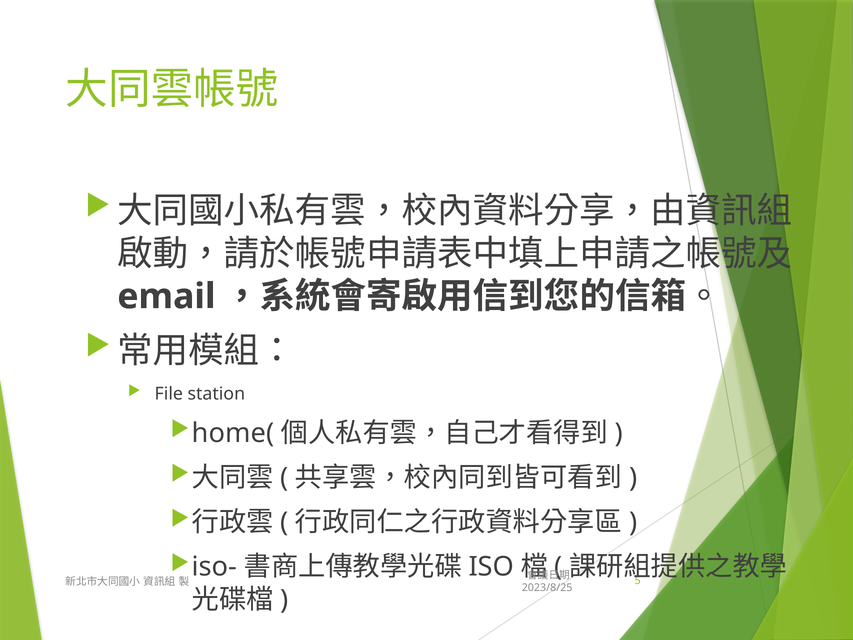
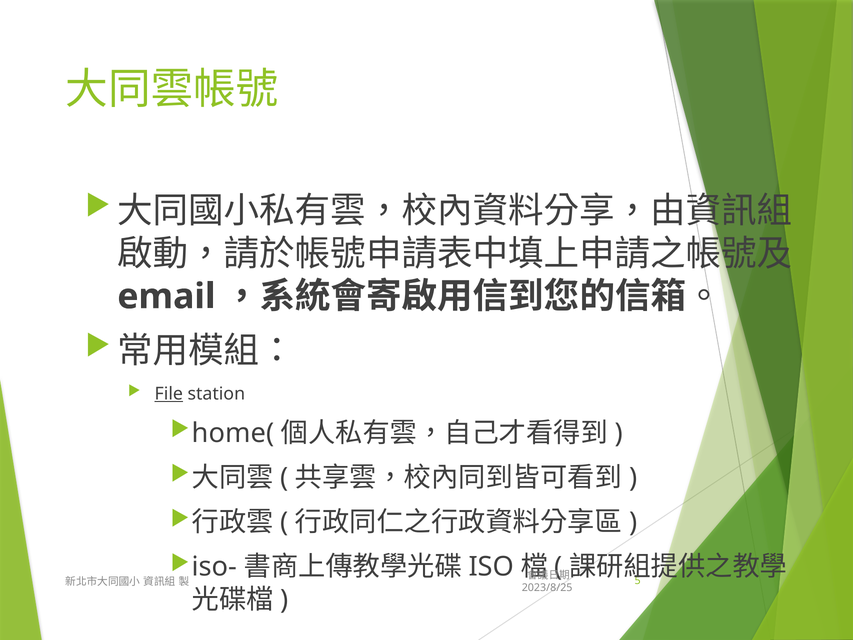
File underline: none -> present
